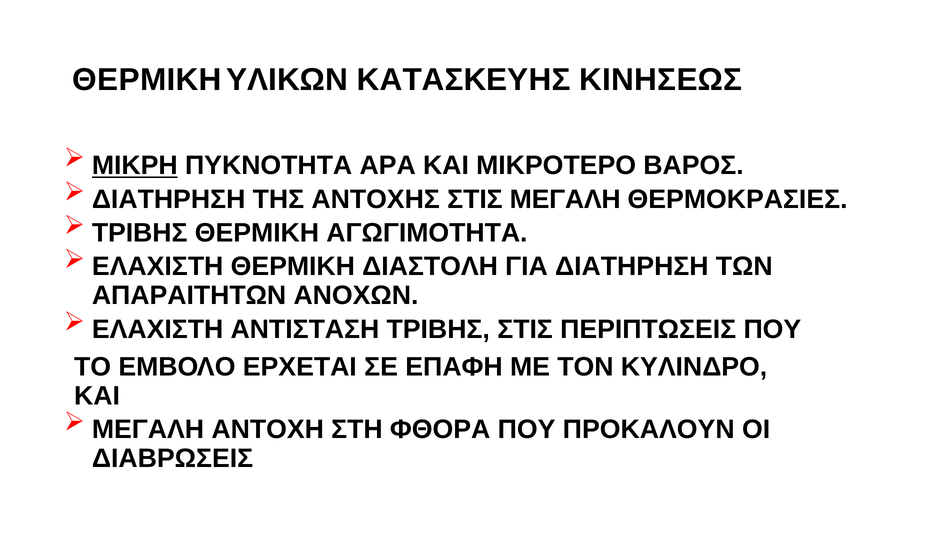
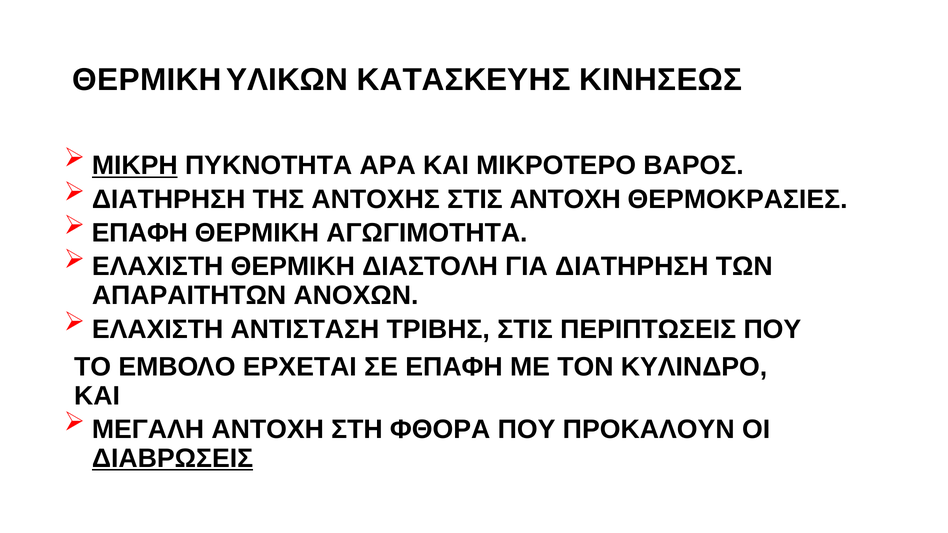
ΣΤΙΣ ΜΕΓΑΛΗ: ΜΕΓΑΛΗ -> ΑΝΤΟΧΗ
ΤΡΙΒΗΣ at (140, 233): ΤΡΙΒΗΣ -> ΕΠΑΦΗ
ΔΙΑΒΡΩΣΕΙΣ underline: none -> present
